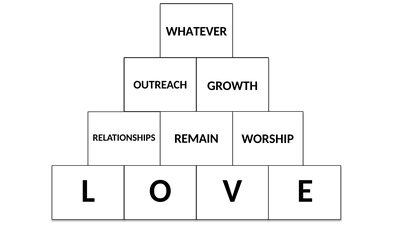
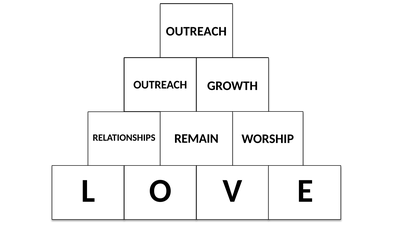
WHATEVER at (196, 31): WHATEVER -> OUTREACH
